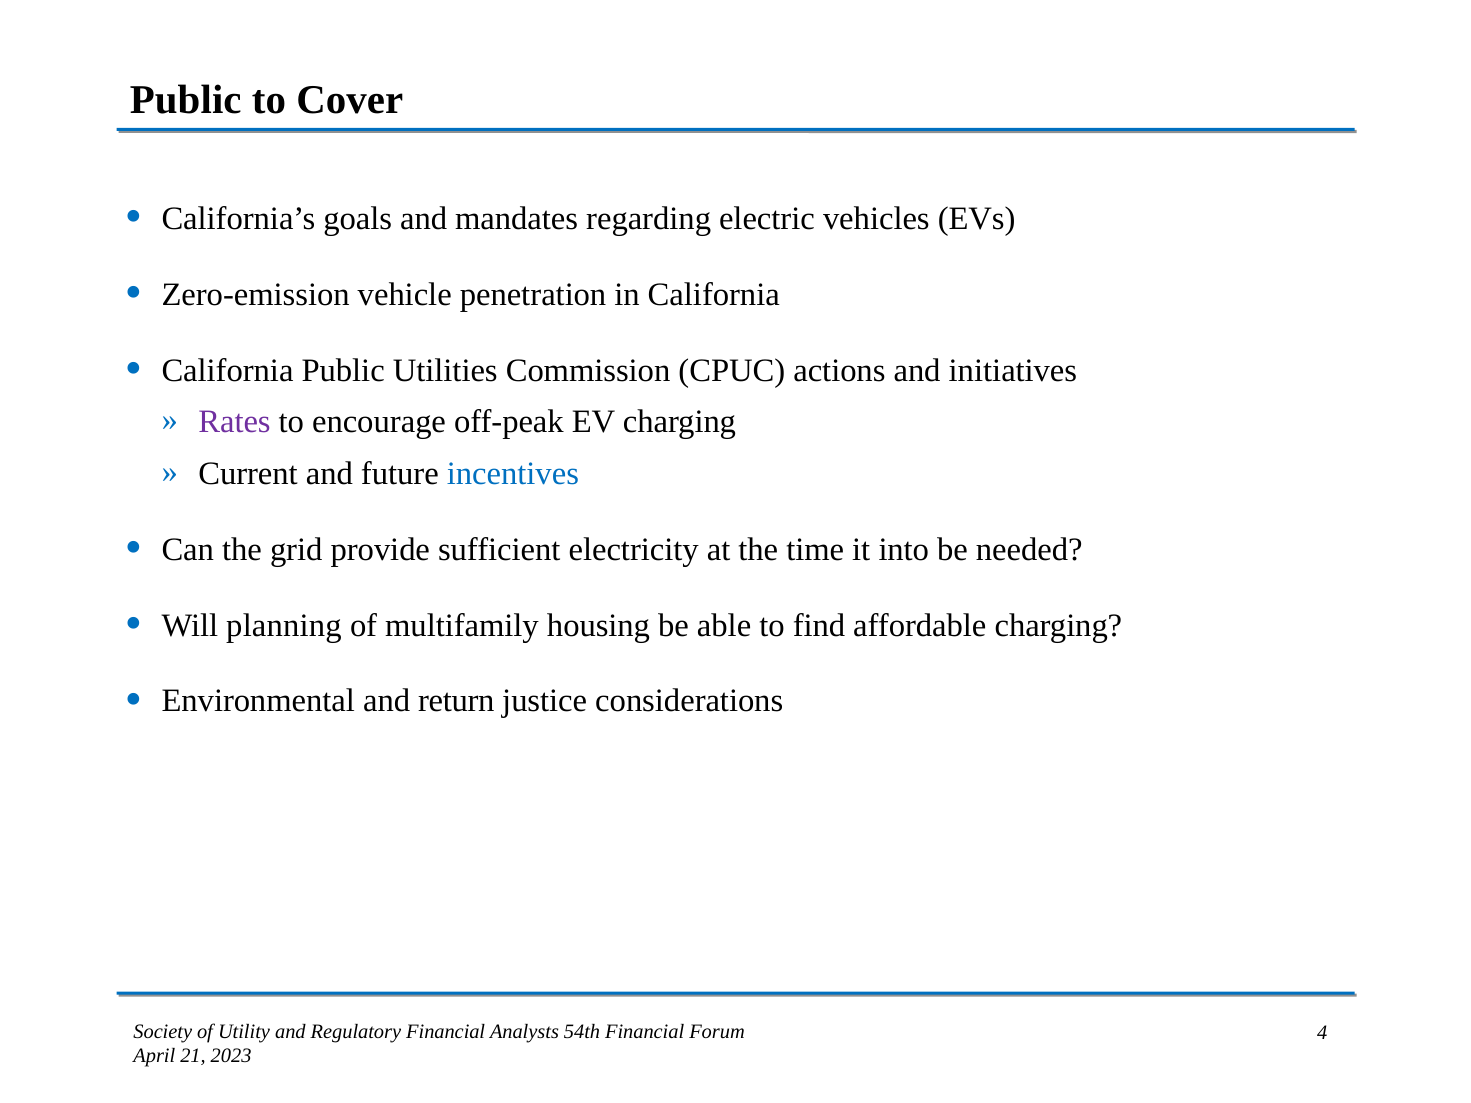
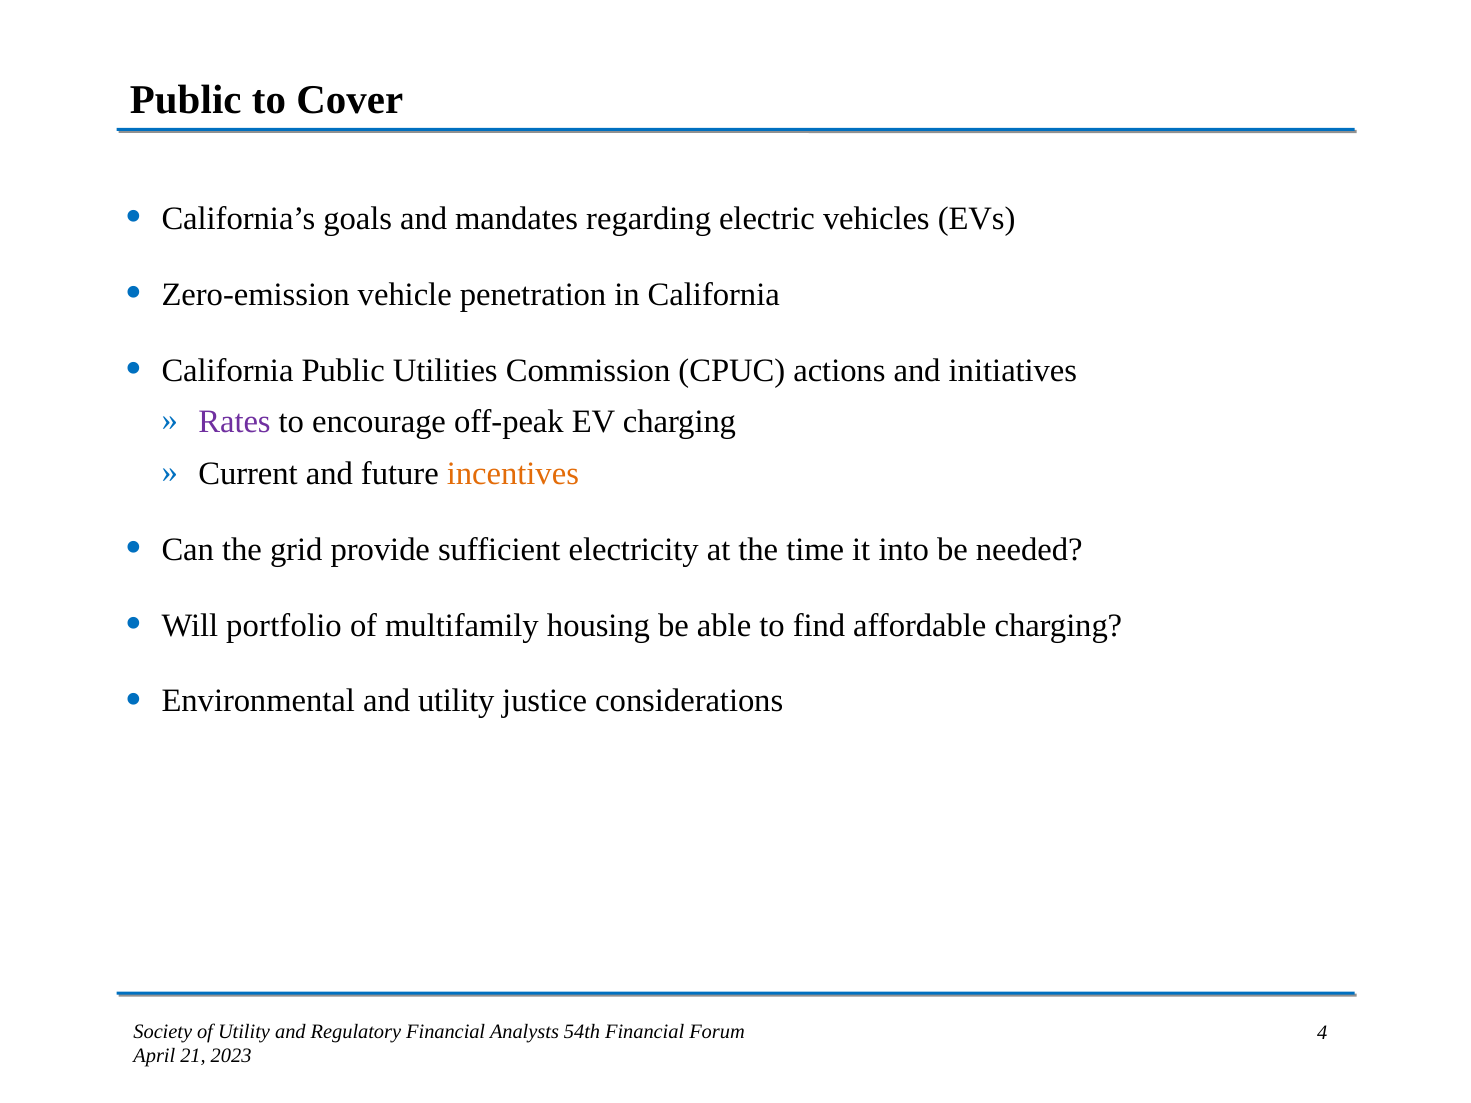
incentives colour: blue -> orange
planning: planning -> portfolio
and return: return -> utility
